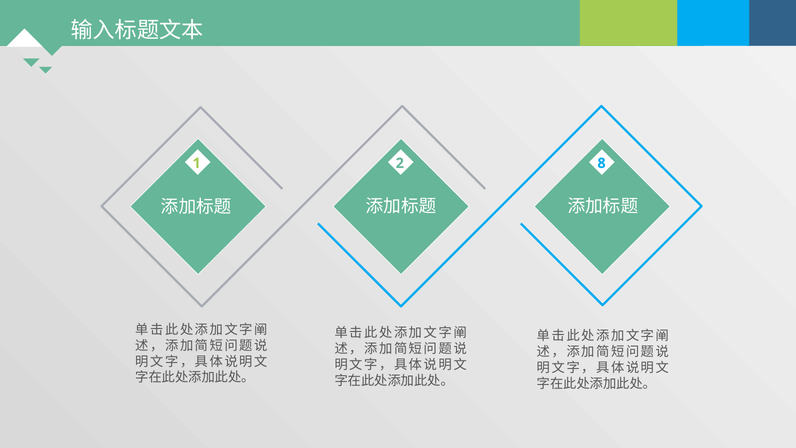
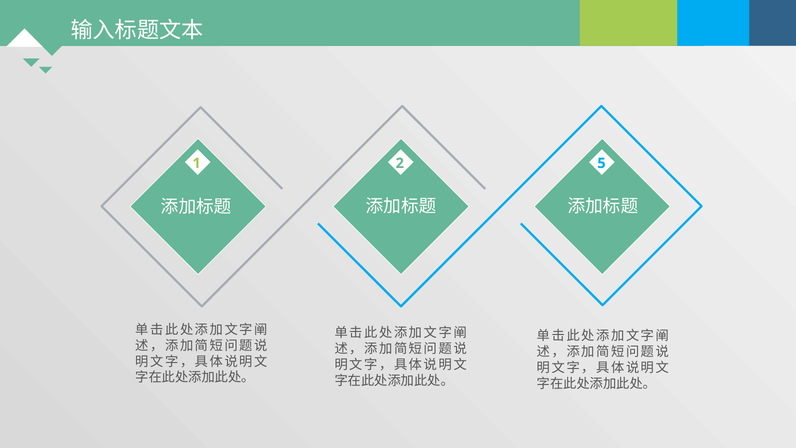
8: 8 -> 5
